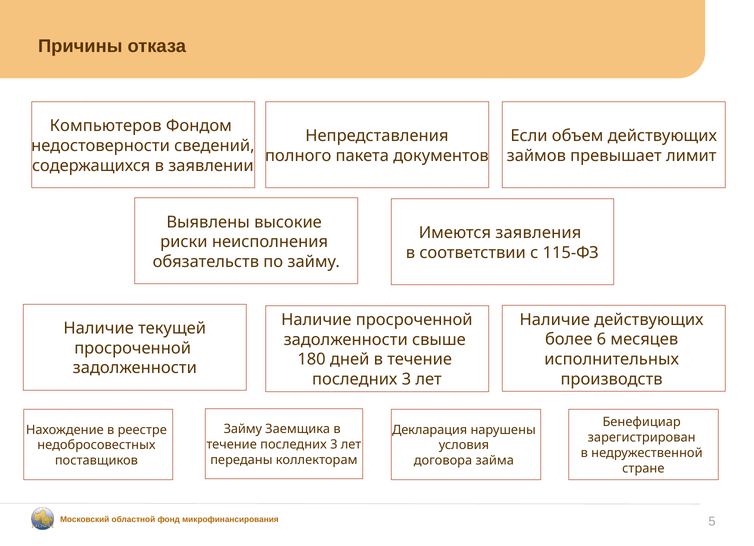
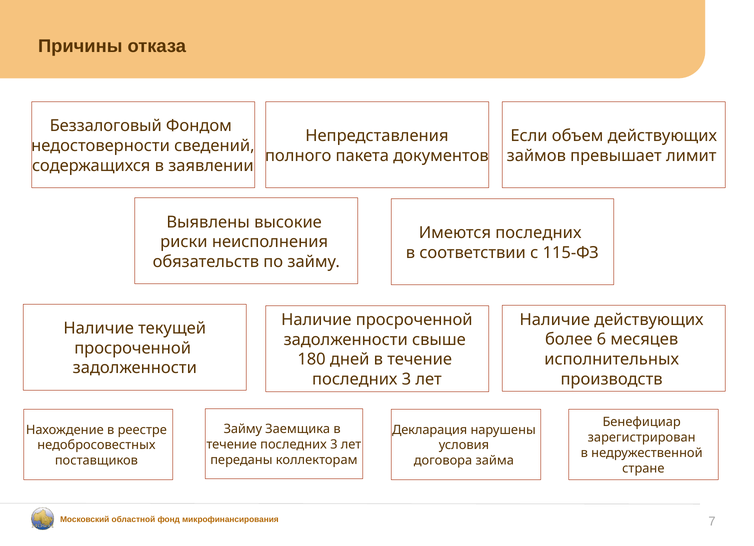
Компьютеров: Компьютеров -> Беззалоговый
Имеются заявления: заявления -> последних
5: 5 -> 7
